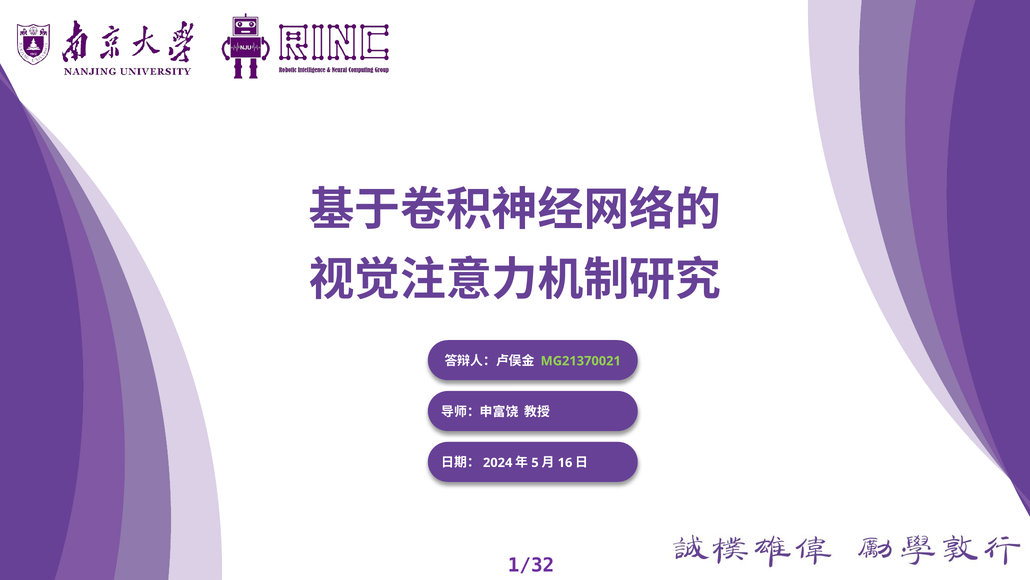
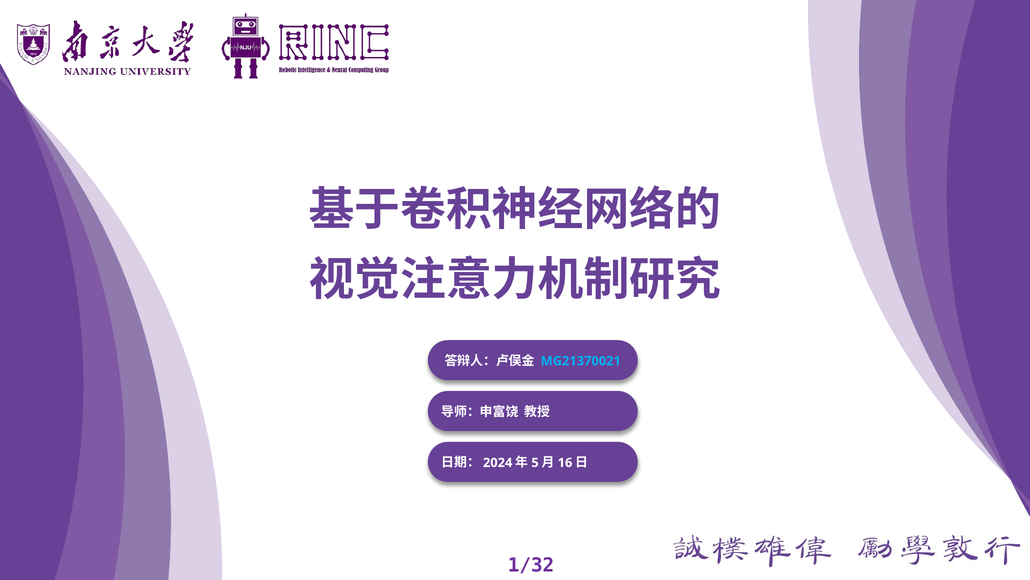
MG21370021 colour: light green -> light blue
